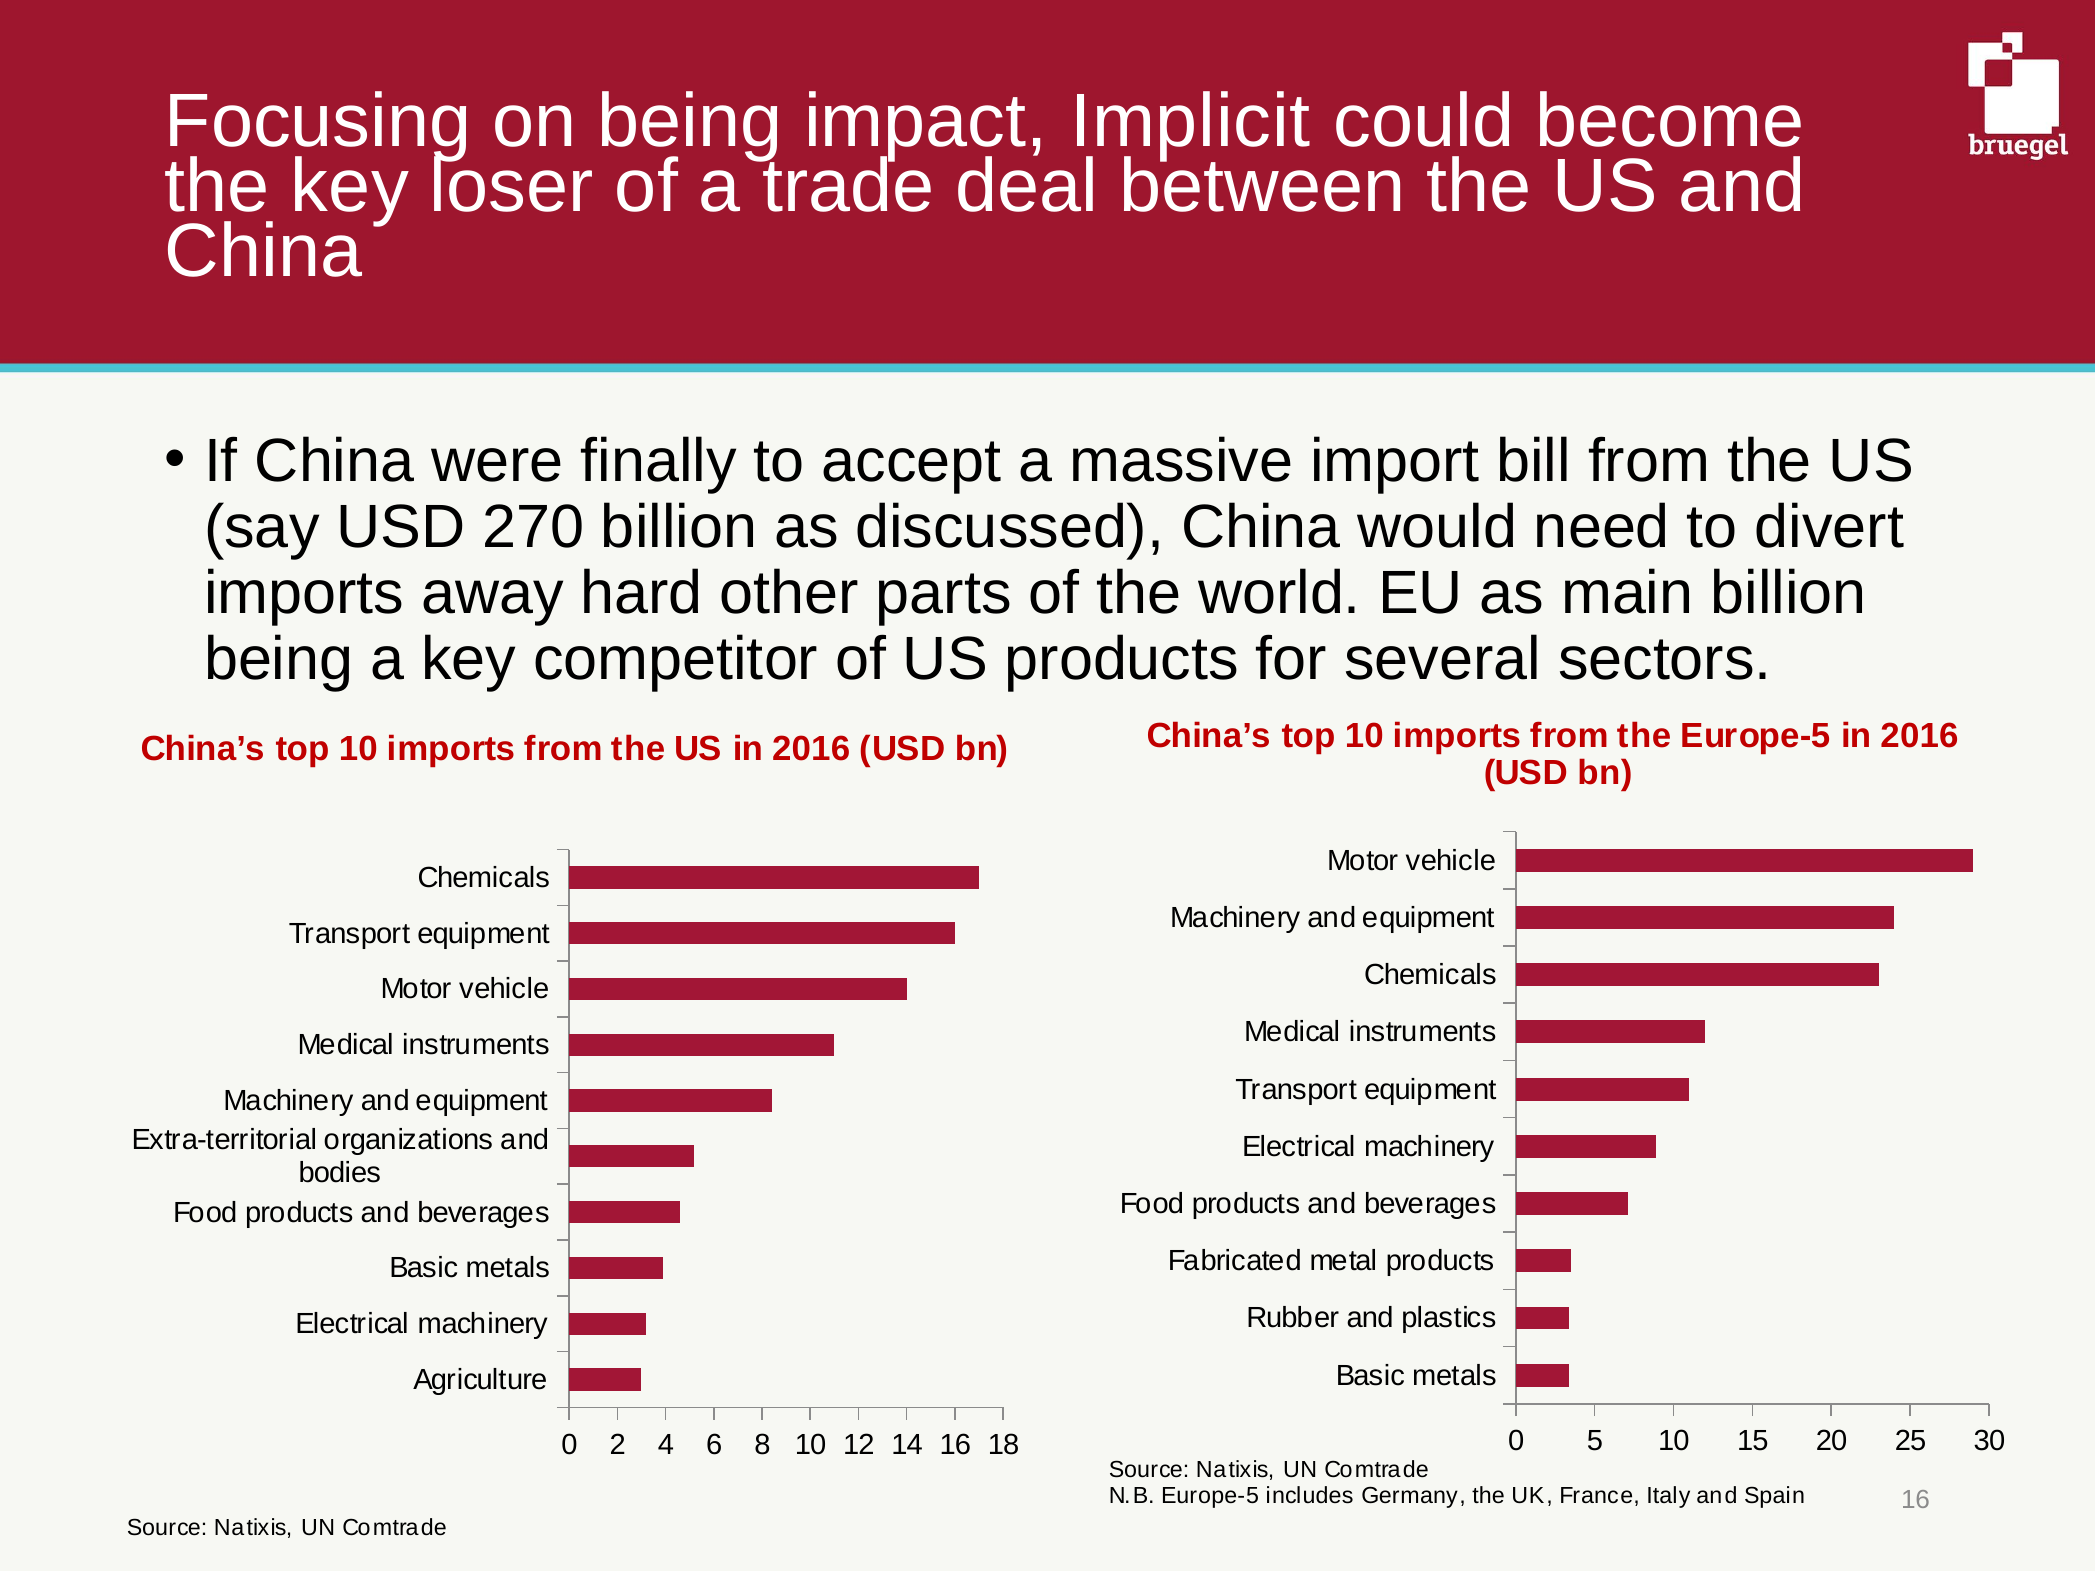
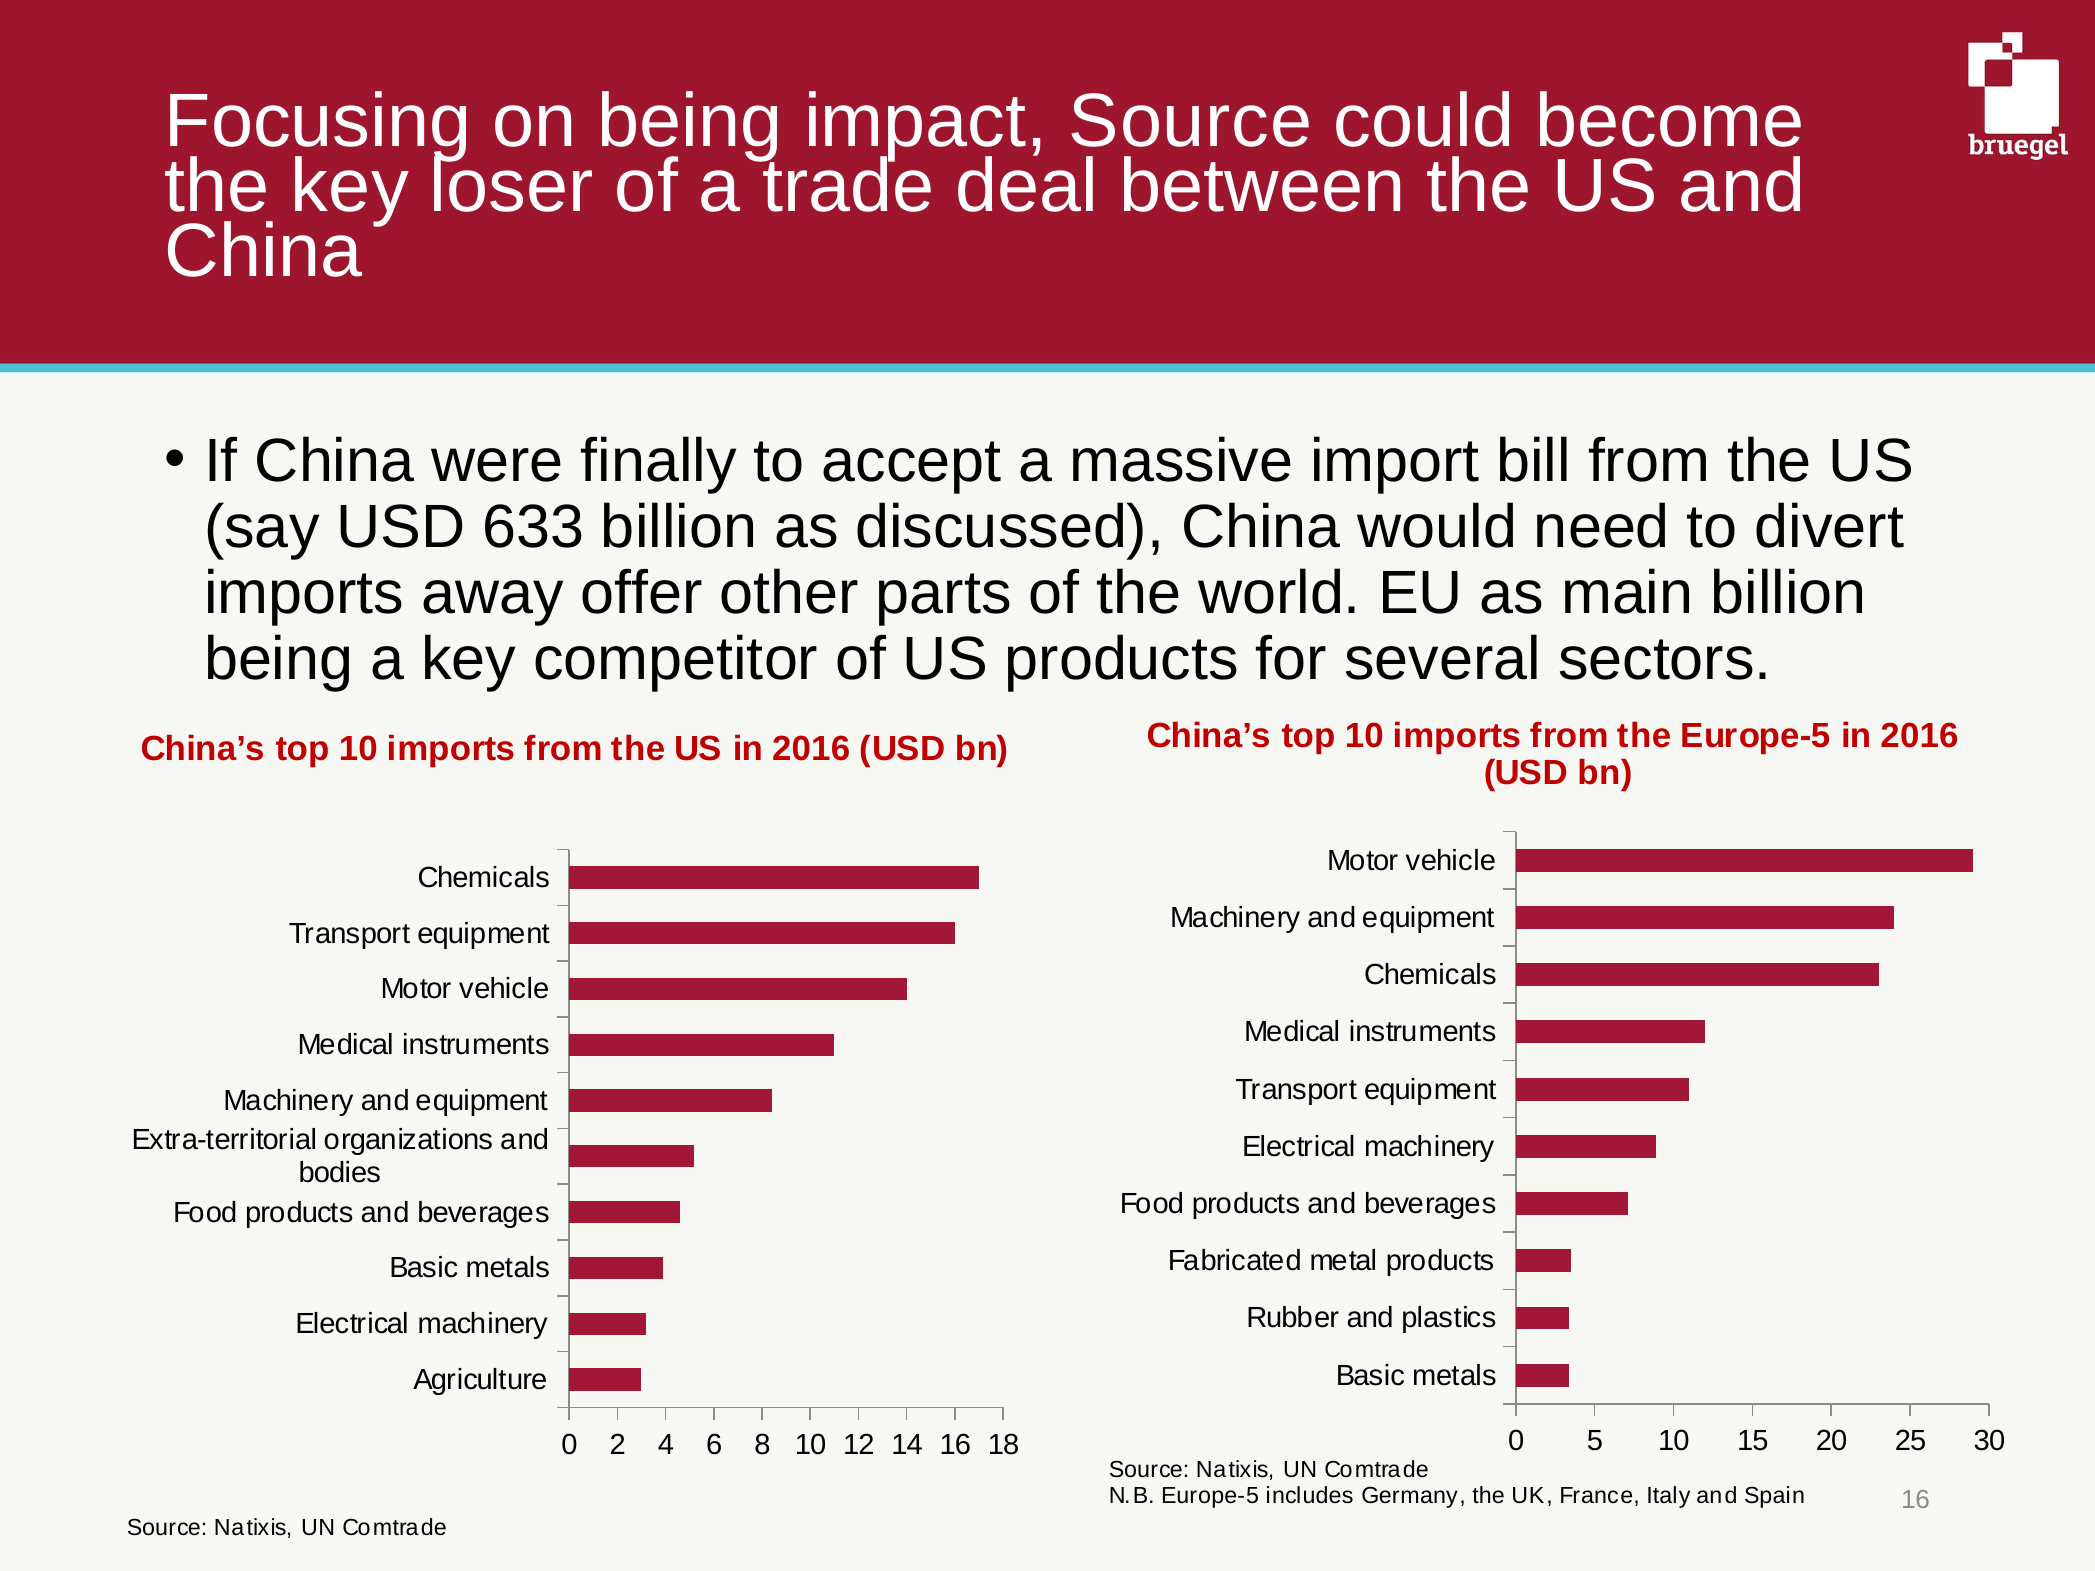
impact Implicit: Implicit -> Source
270: 270 -> 633
hard: hard -> offer
